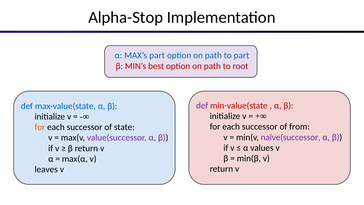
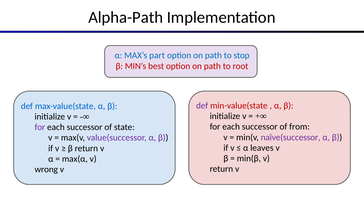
Alpha-Stop: Alpha-Stop -> Alpha-Path
to part: part -> stop
for at (40, 127) colour: orange -> purple
values: values -> leaves
leaves: leaves -> wrong
